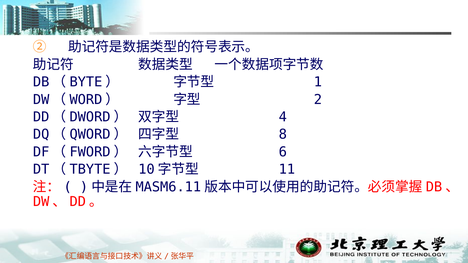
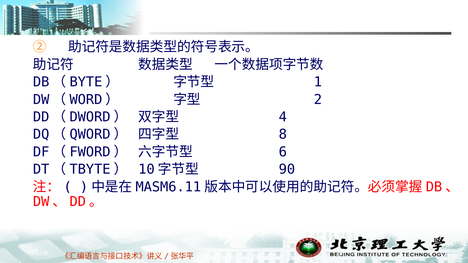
11: 11 -> 90
